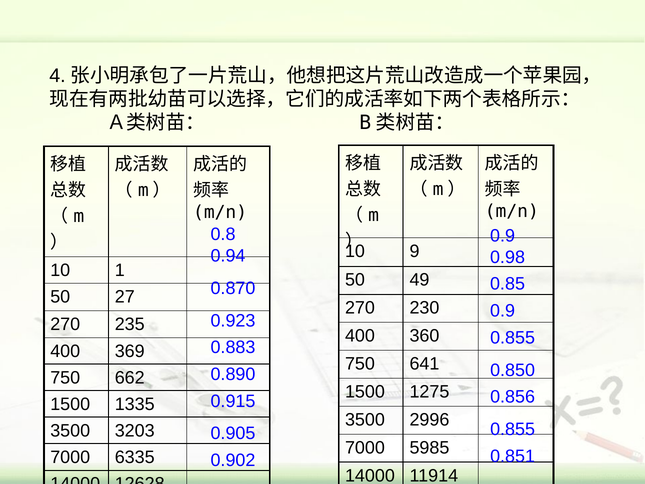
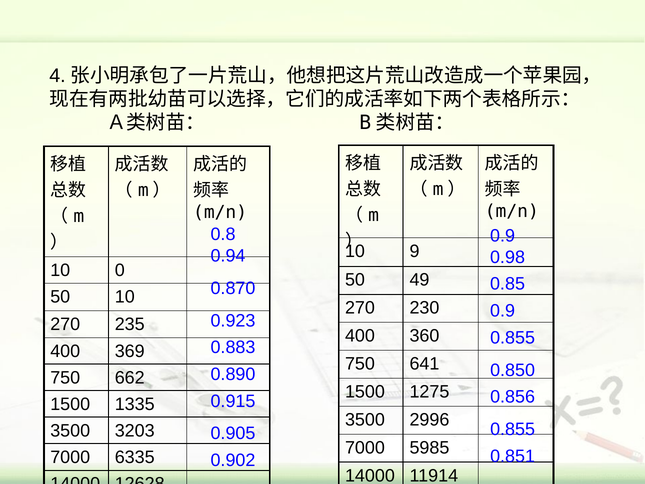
1: 1 -> 0
50 27: 27 -> 10
